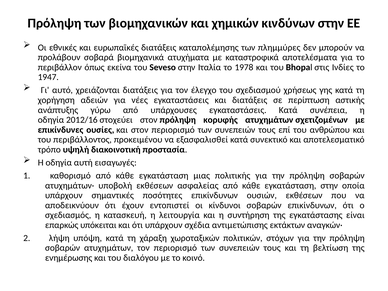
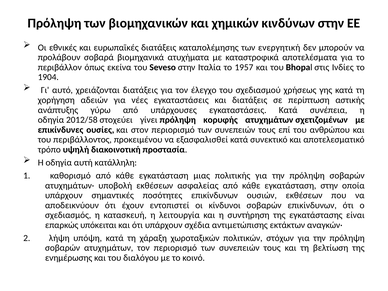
πλημμύρες: πλημμύρες -> ενεργητική
1978: 1978 -> 1957
1947: 1947 -> 1904
2012/16: 2012/16 -> 2012/58
στοχεύει στον: στον -> γίνει
εισαγωγές: εισαγωγές -> κατάλληλη
